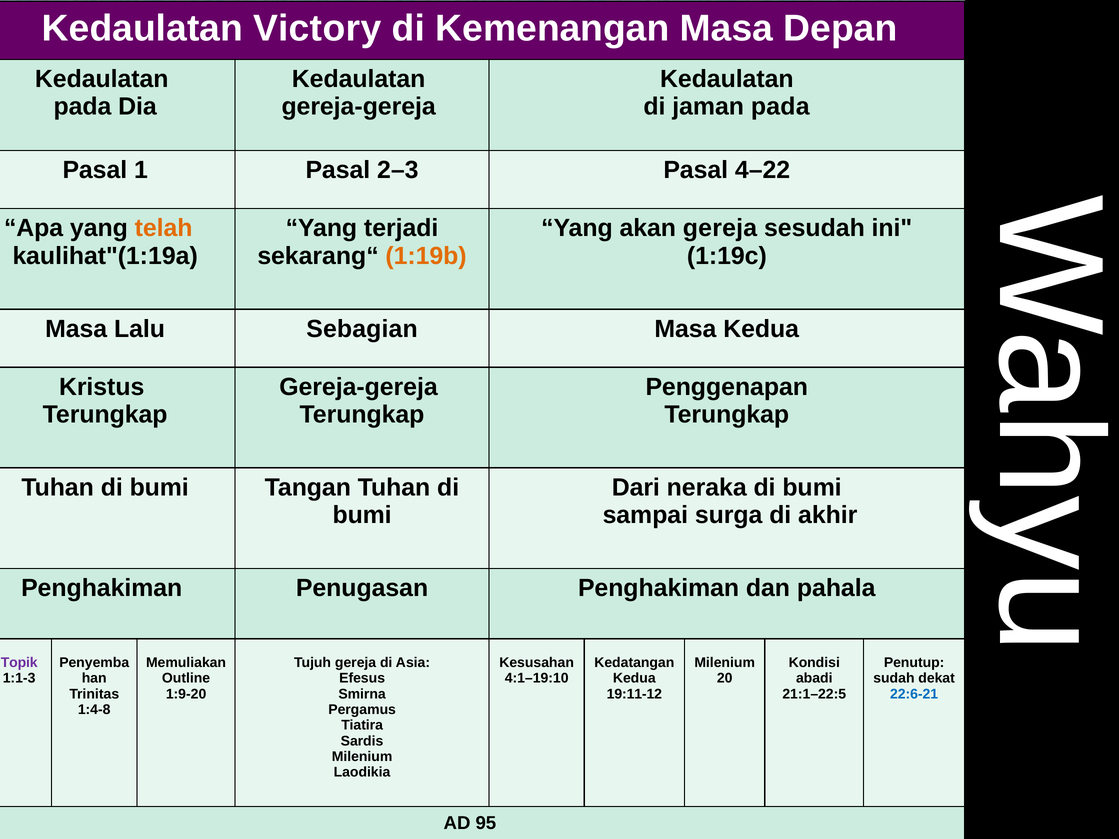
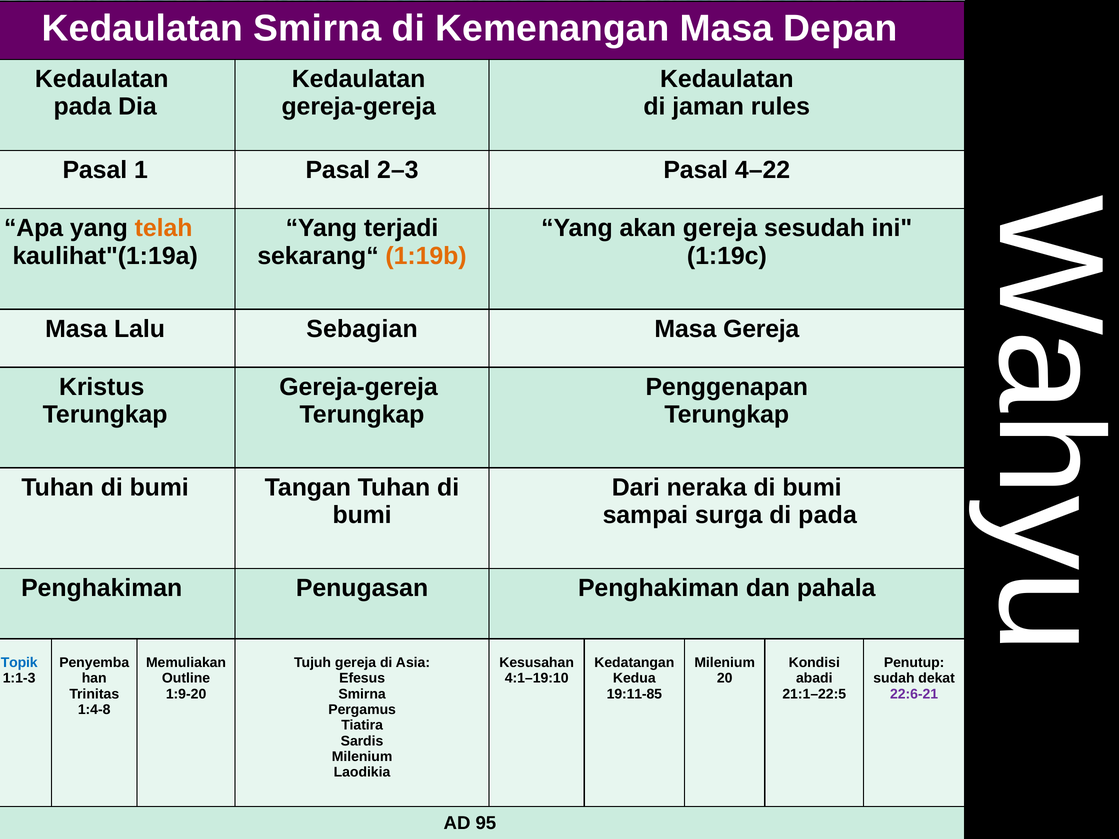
Kedaulatan Victory: Victory -> Smirna
jaman pada: pada -> rules
Masa Kedua: Kedua -> Gereja
di akhir: akhir -> pada
Topik colour: purple -> blue
19:11-12: 19:11-12 -> 19:11-85
22:6-21 colour: blue -> purple
